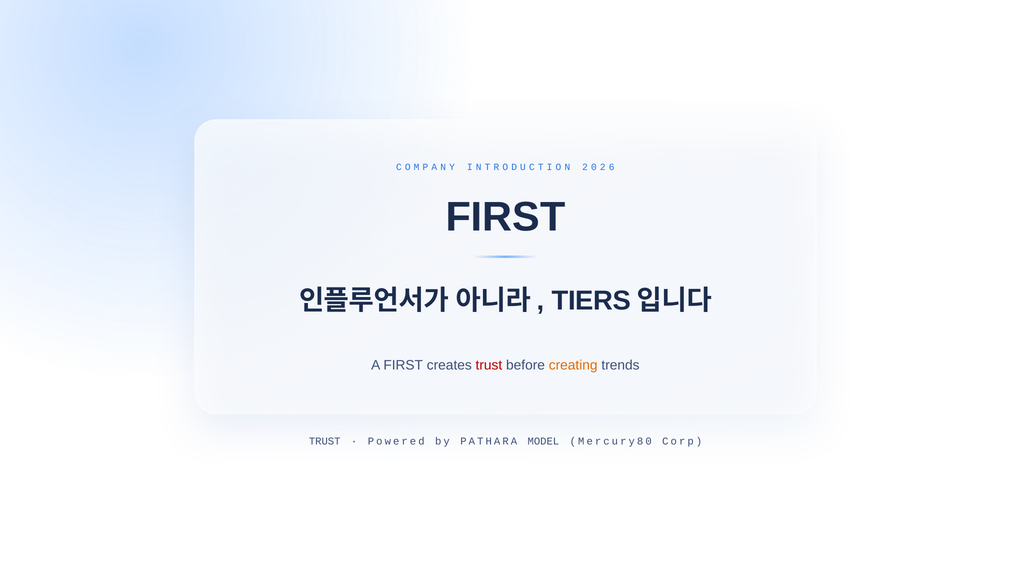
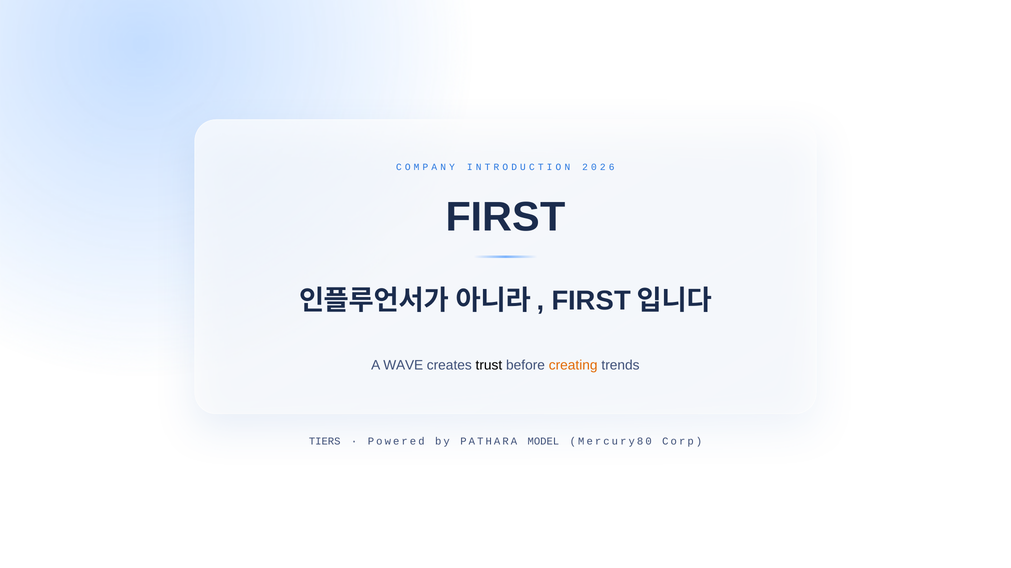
TIERS at (591, 301): TIERS -> FIRST
A FIRST: FIRST -> WAVE
trust at (489, 366) colour: red -> black
TRUST at (325, 442): TRUST -> TIERS
